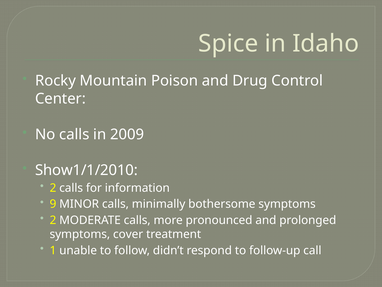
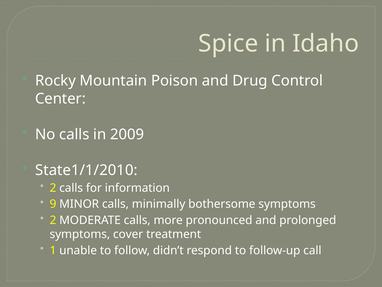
Show1/1/2010: Show1/1/2010 -> State1/1/2010
